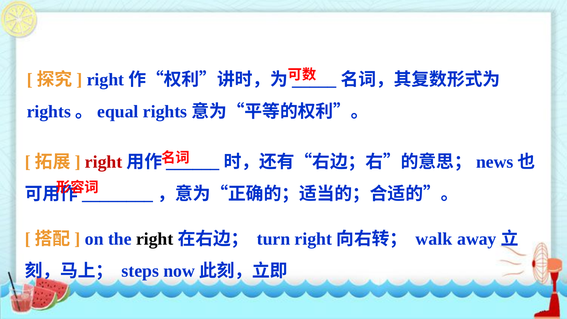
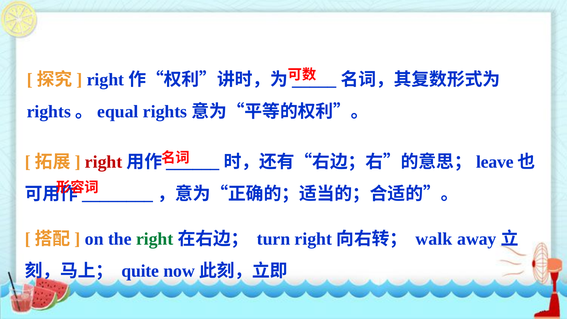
news: news -> leave
right at (155, 239) colour: black -> green
steps: steps -> quite
